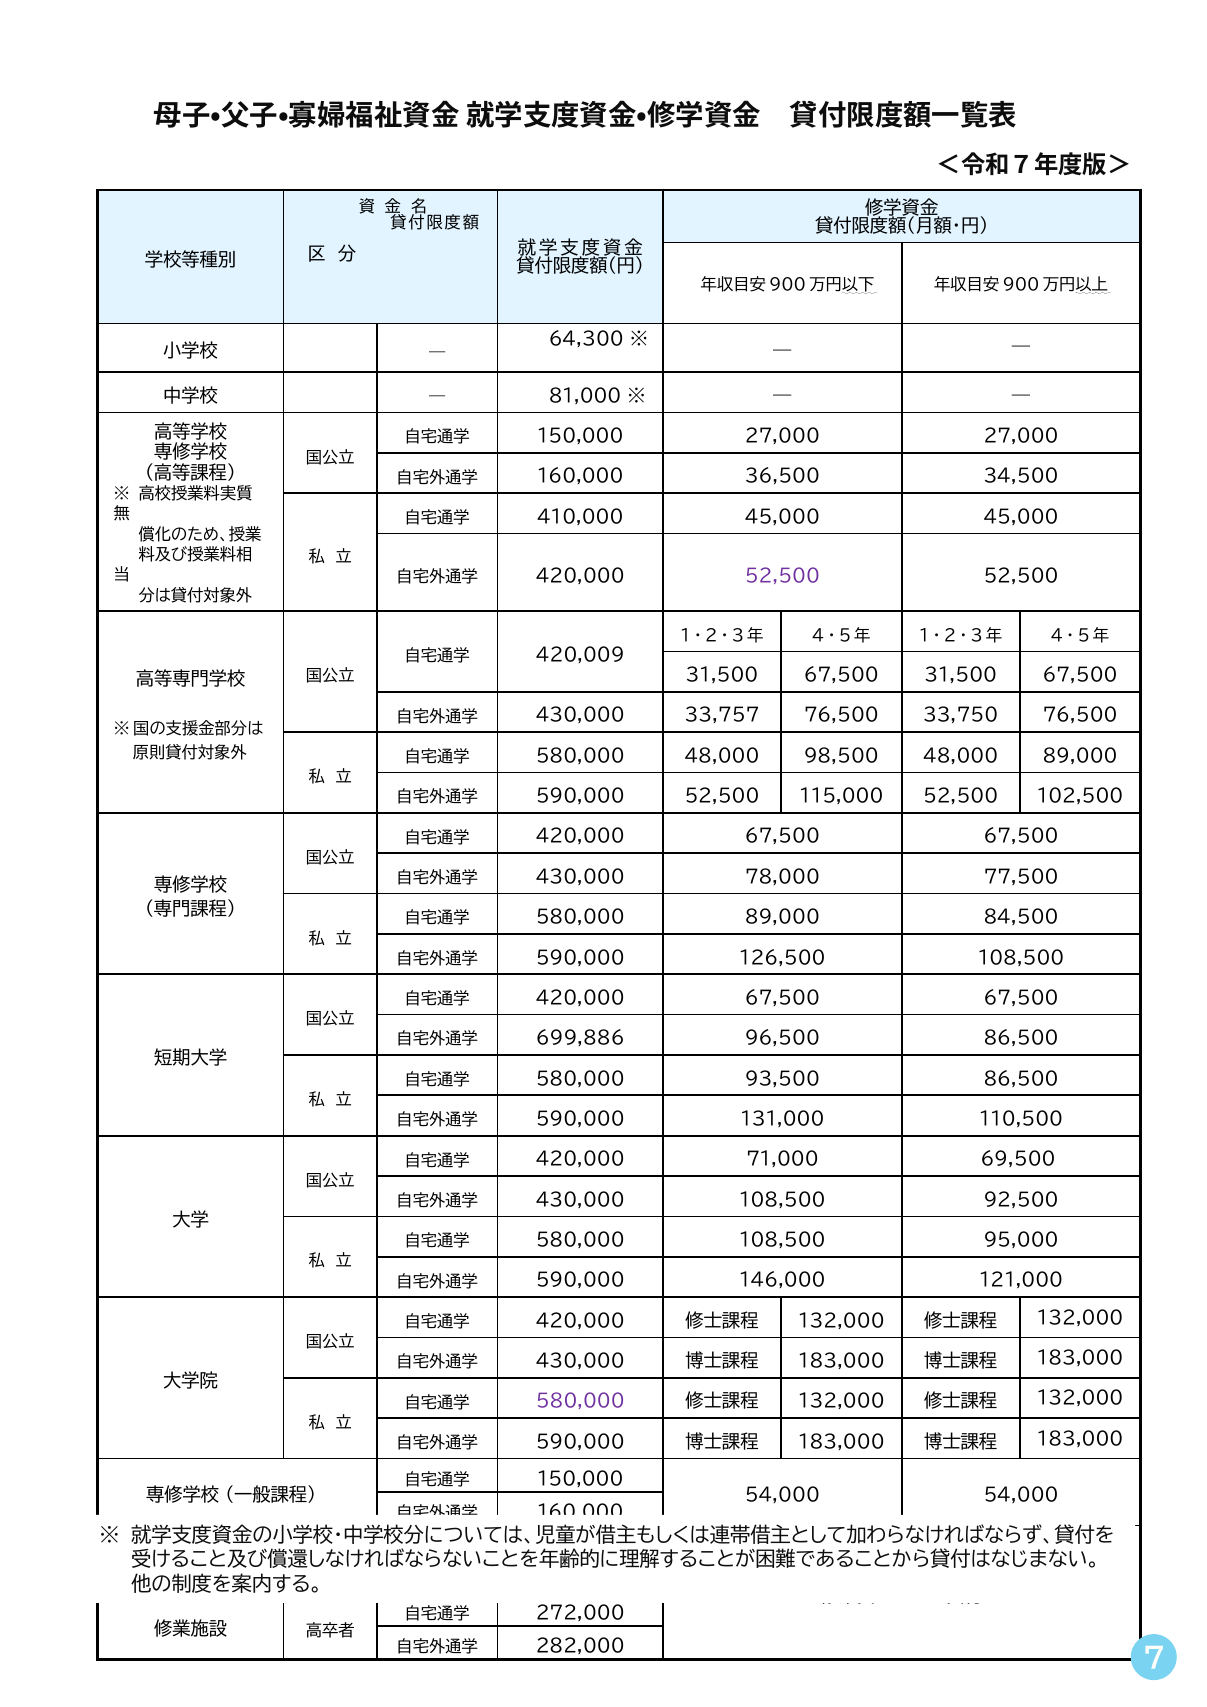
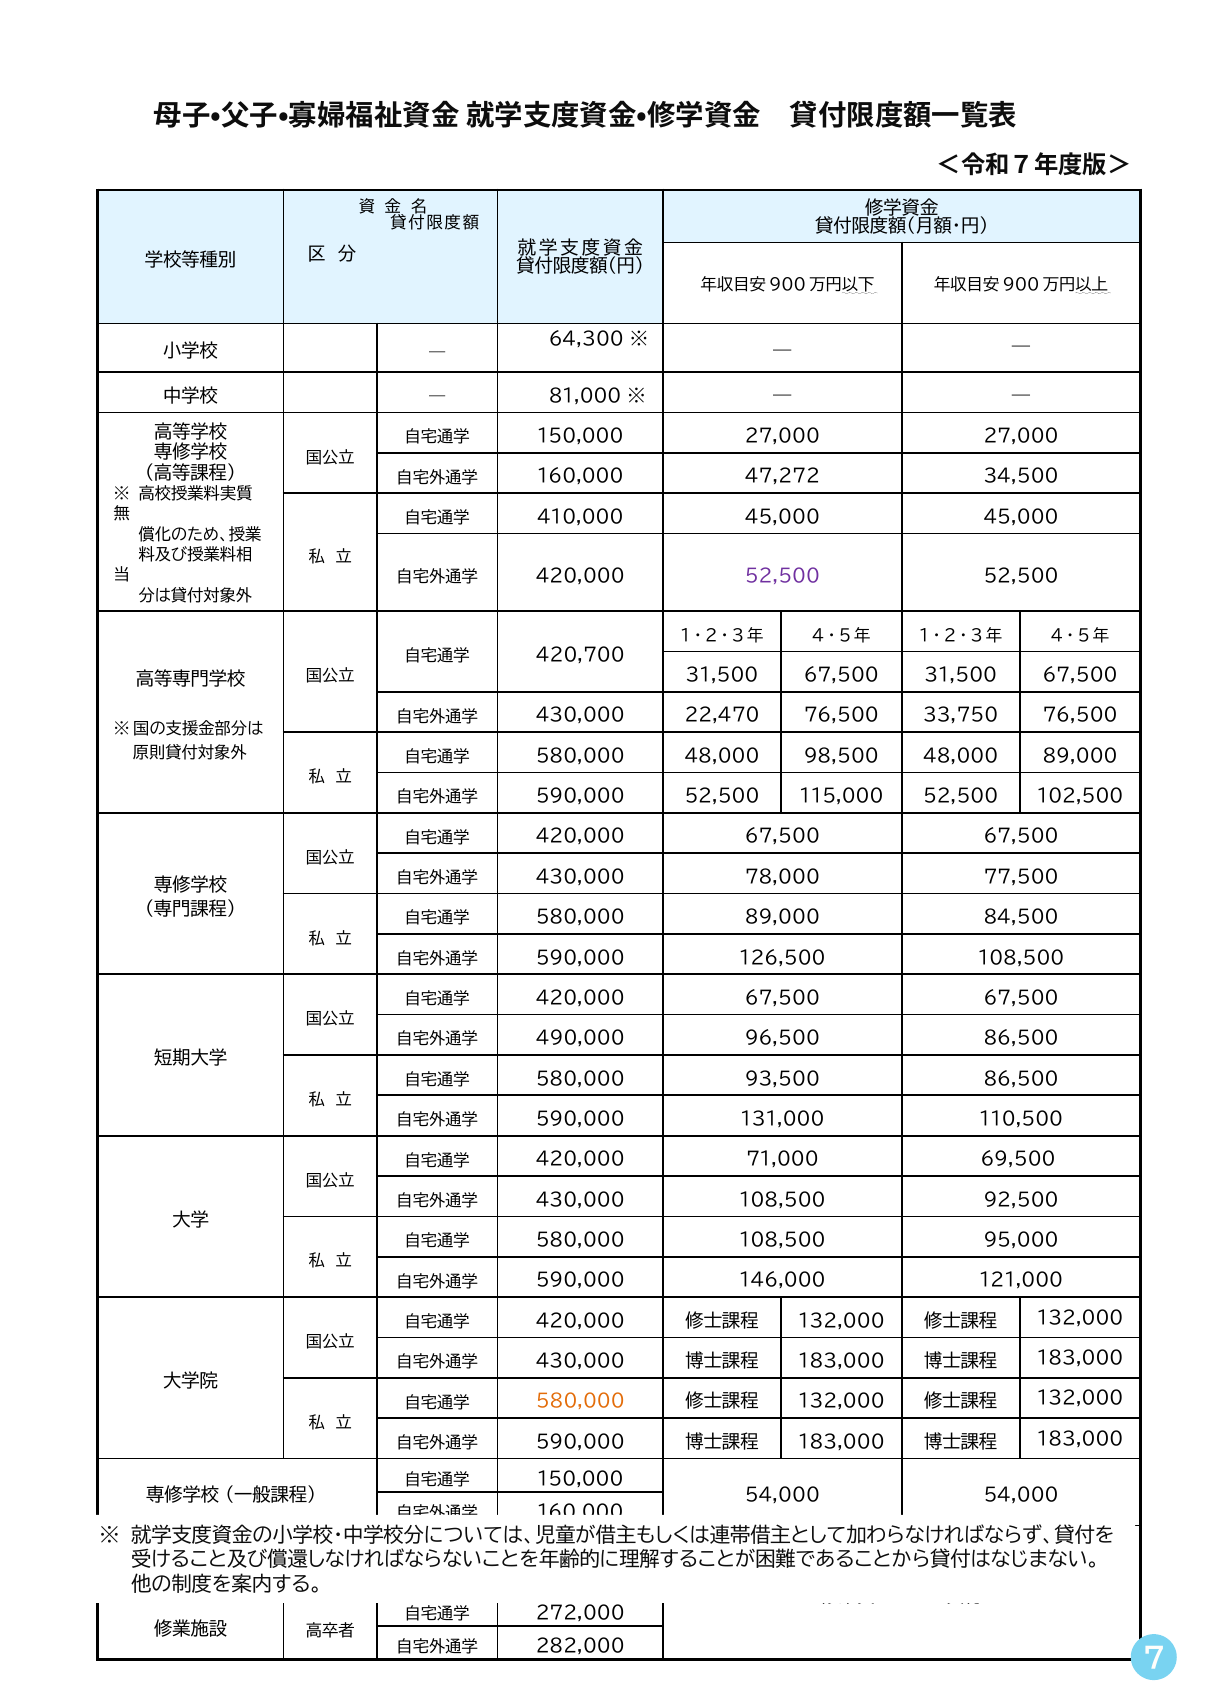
36,500: 36,500 -> 47,272
420,009: 420,009 -> 420,700
33,757: 33,757 -> 22,470
699,886: 699,886 -> 490,000
580,000 at (580, 1402) colour: purple -> orange
